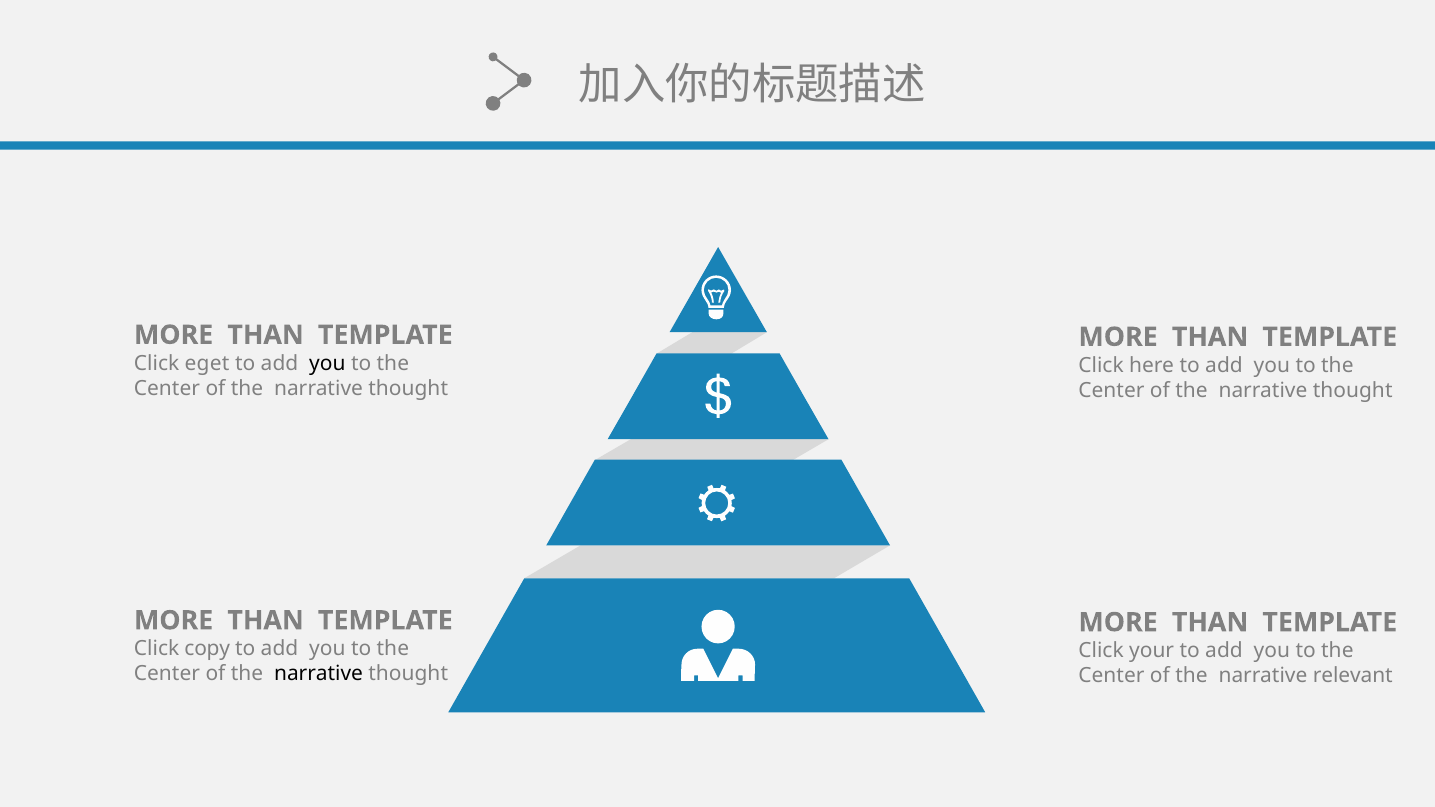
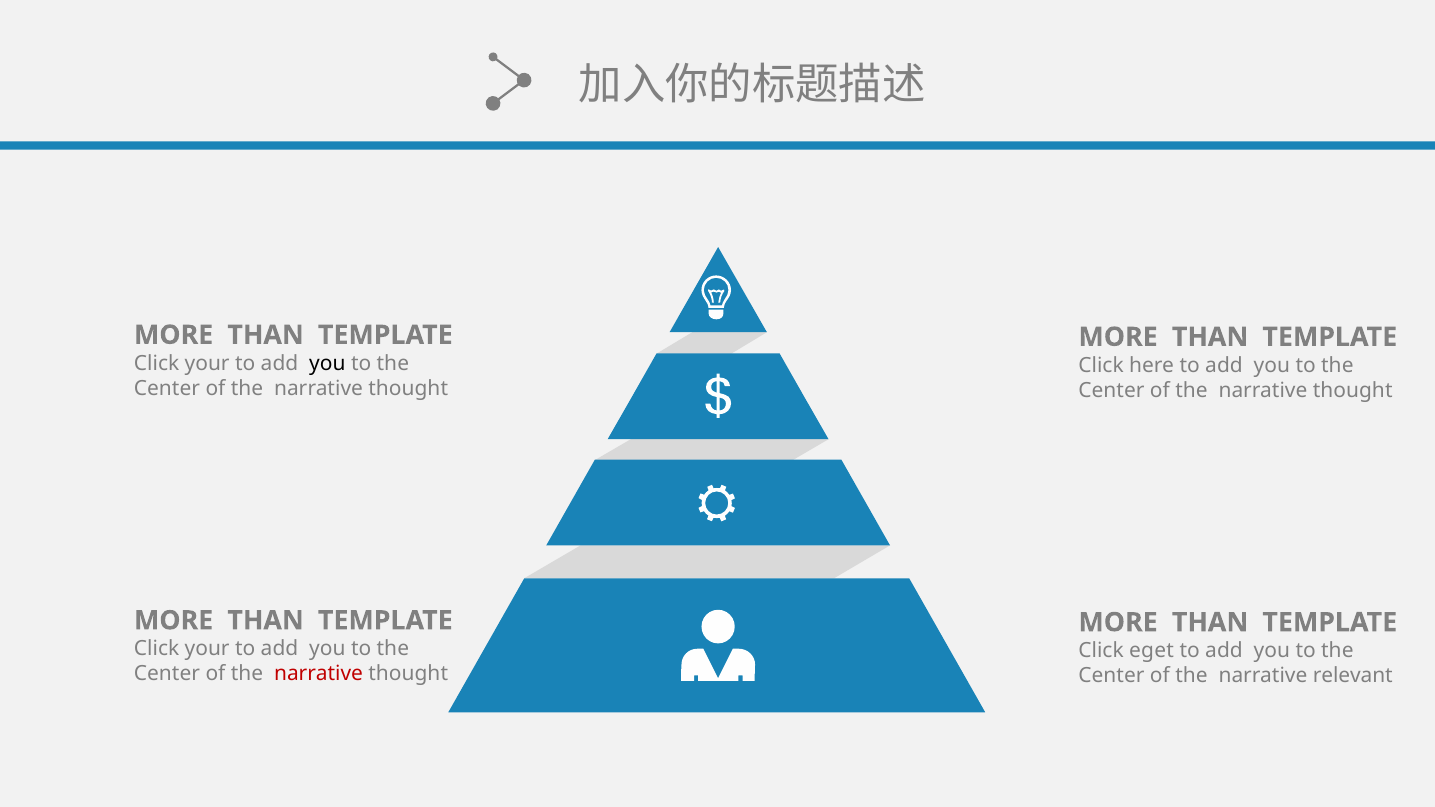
eget at (207, 363): eget -> your
copy at (207, 649): copy -> your
your: your -> eget
narrative at (319, 674) colour: black -> red
